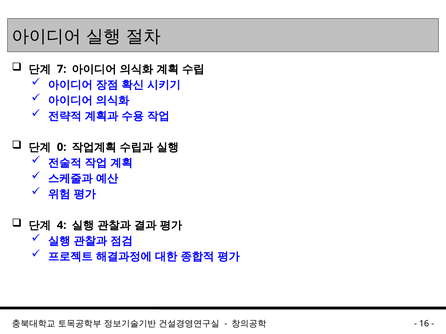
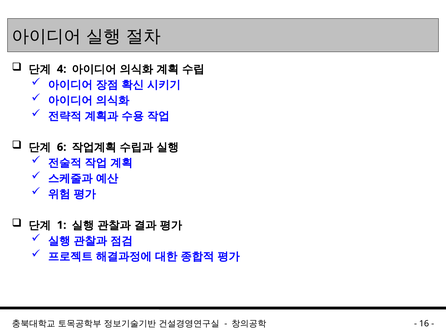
7: 7 -> 4
0: 0 -> 6
4: 4 -> 1
